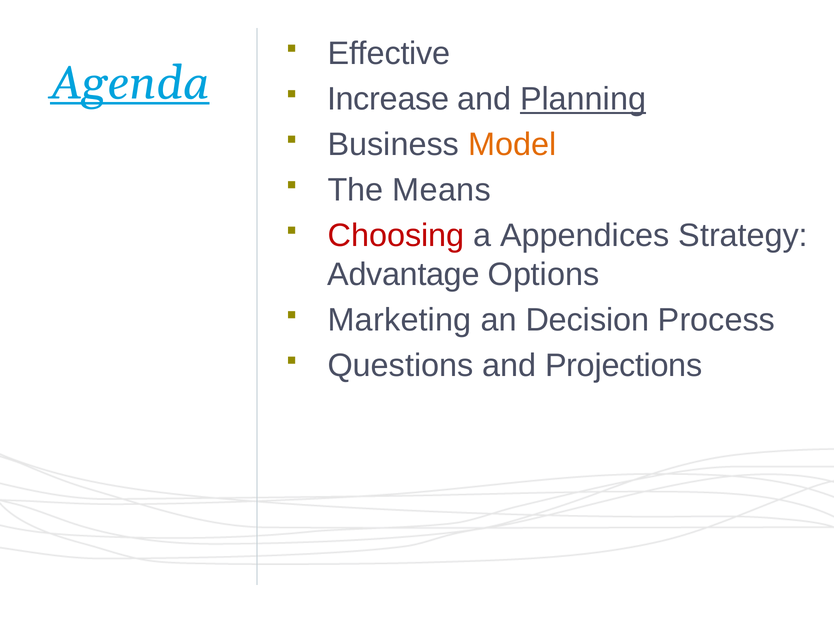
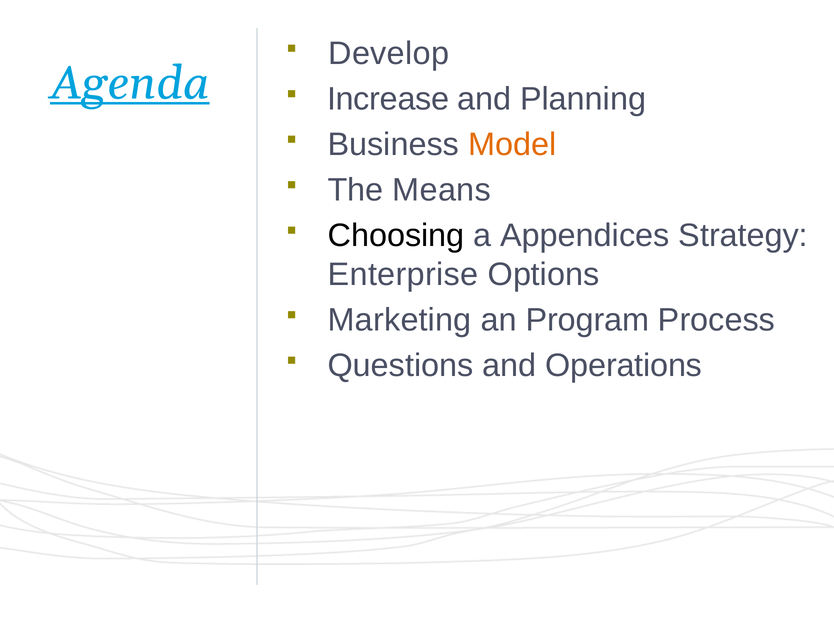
Effective: Effective -> Develop
Planning underline: present -> none
Choosing colour: red -> black
Advantage: Advantage -> Enterprise
Decision: Decision -> Program
Projections: Projections -> Operations
